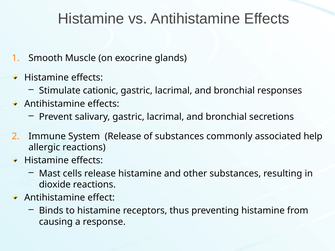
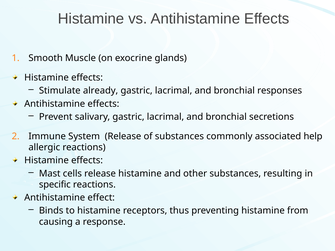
cationic: cationic -> already
dioxide: dioxide -> specific
